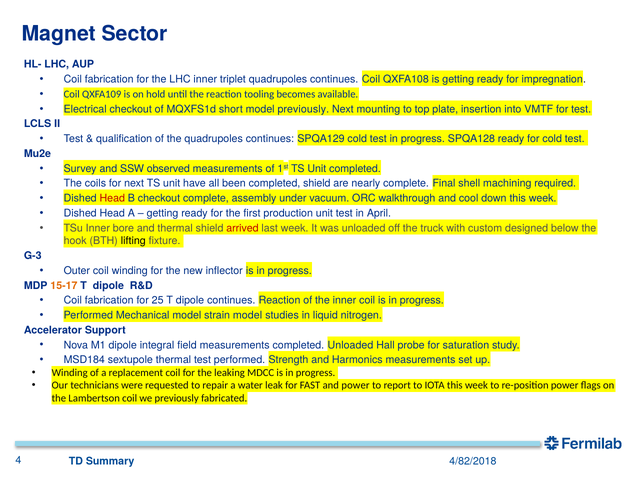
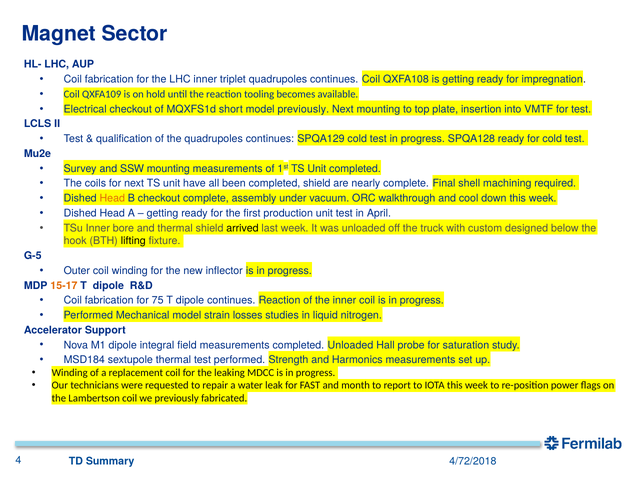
SSW observed: observed -> mounting
Head at (112, 198) colour: red -> orange
arrived colour: red -> black
G-3: G-3 -> G-5
25: 25 -> 75
strain model: model -> losses
and power: power -> month
4/82/2018: 4/82/2018 -> 4/72/2018
